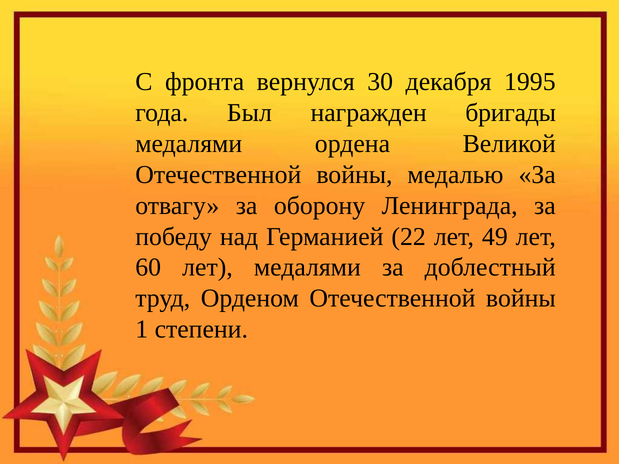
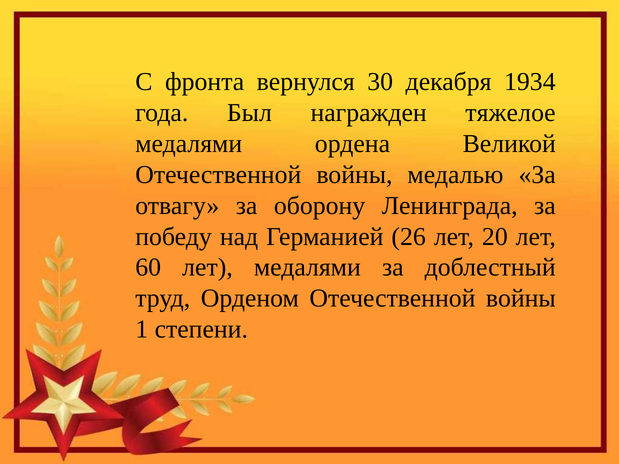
1995: 1995 -> 1934
бригады: бригады -> тяжелое
22: 22 -> 26
49: 49 -> 20
